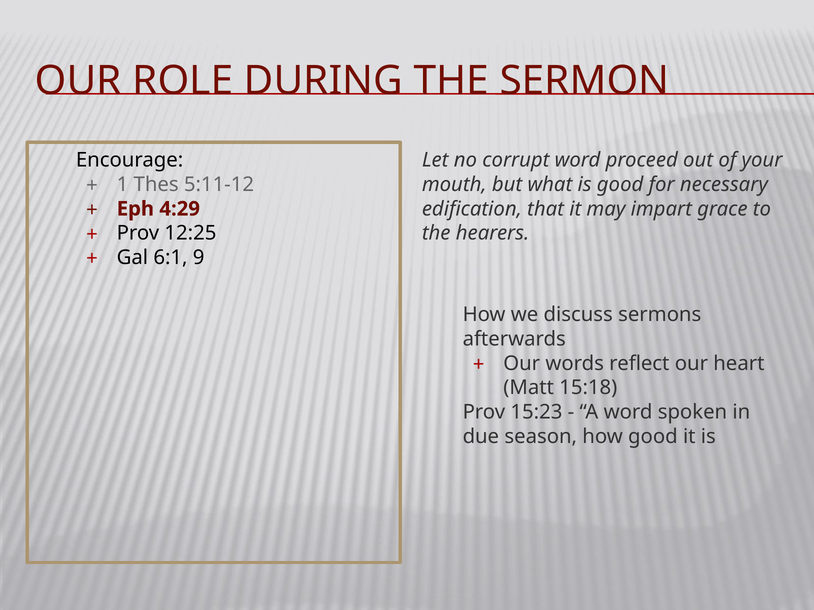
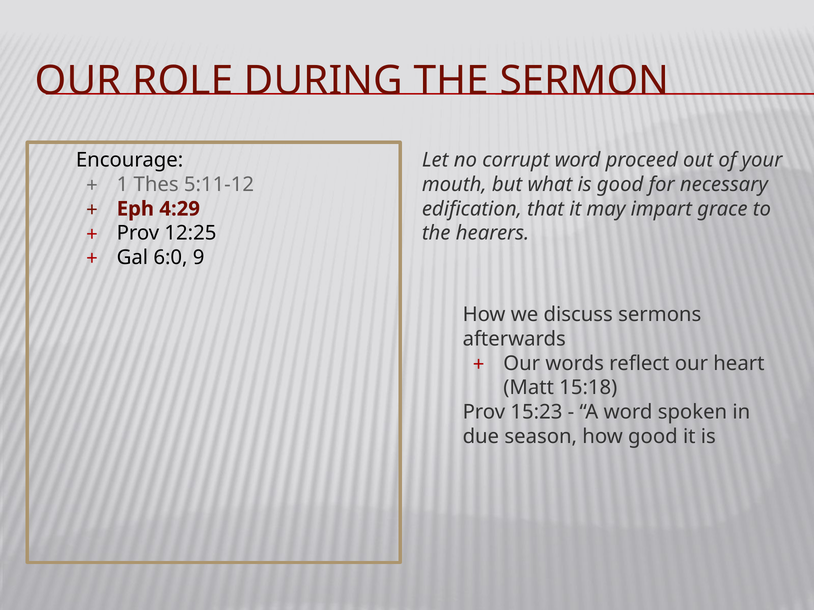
6:1: 6:1 -> 6:0
